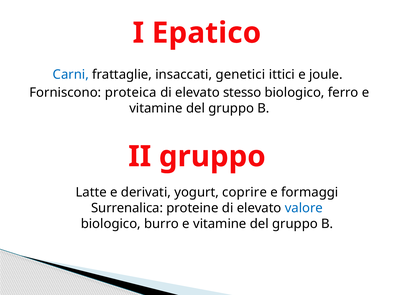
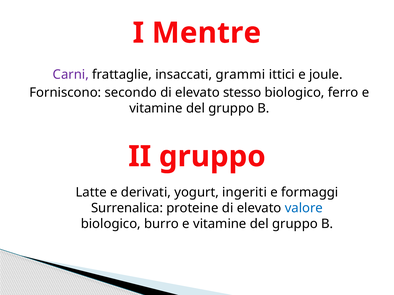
Epatico: Epatico -> Mentre
Carni colour: blue -> purple
genetici: genetici -> grammi
proteica: proteica -> secondo
coprire: coprire -> ingeriti
